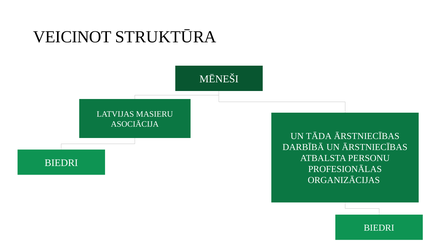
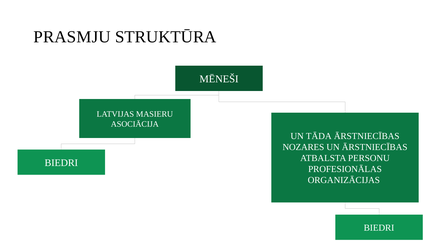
VEICINOT: VEICINOT -> PRASMJU
DARBĪBĀ: DARBĪBĀ -> NOZARES
